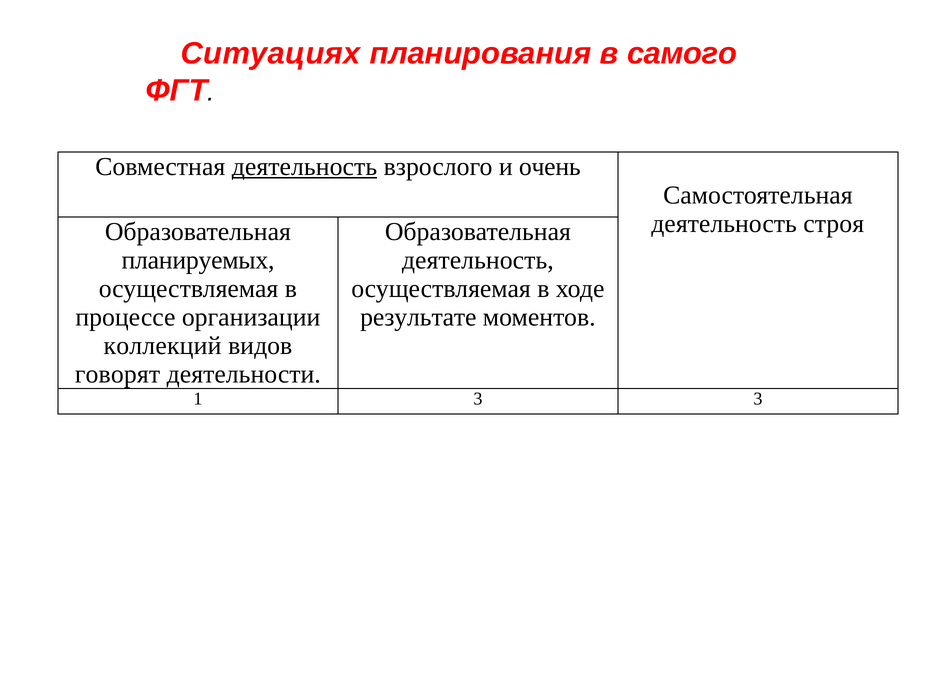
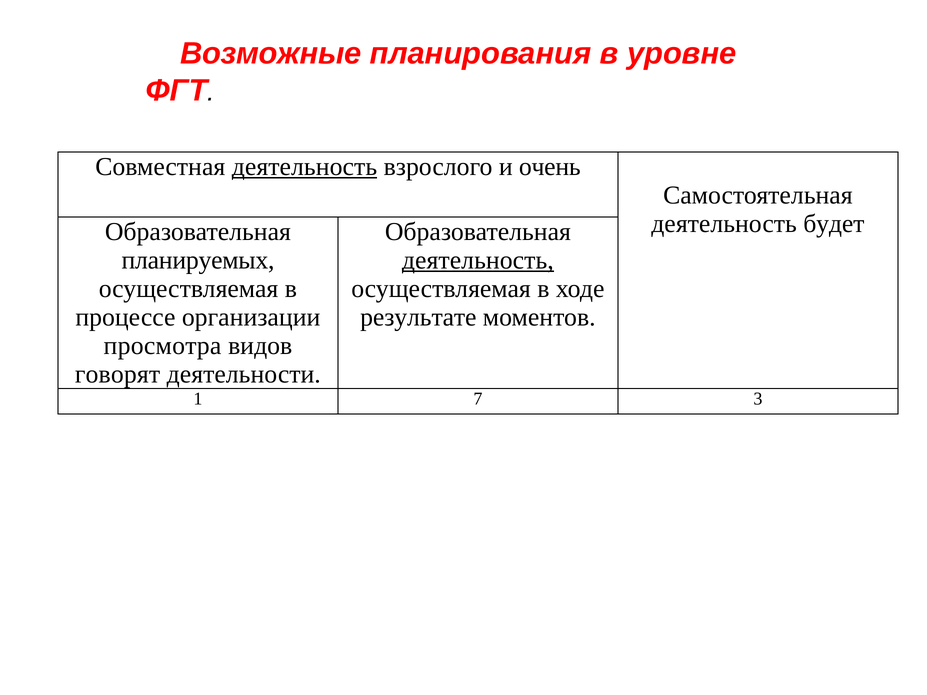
Ситуациях: Ситуациях -> Возможные
самого: самого -> уровне
строя: строя -> будет
деятельность at (478, 260) underline: none -> present
коллекций: коллекций -> просмотра
1 3: 3 -> 7
